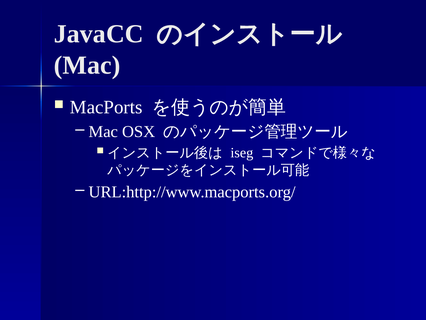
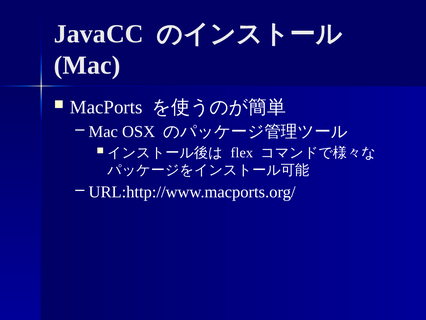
iseg: iseg -> flex
